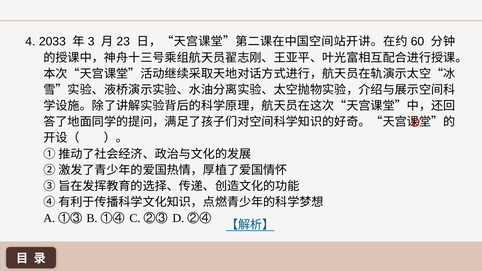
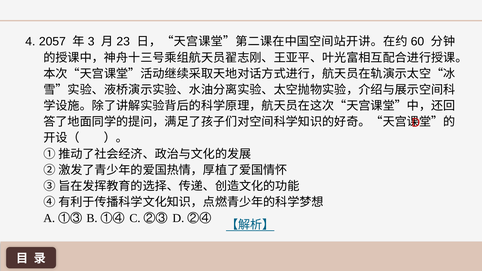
2033: 2033 -> 2057
